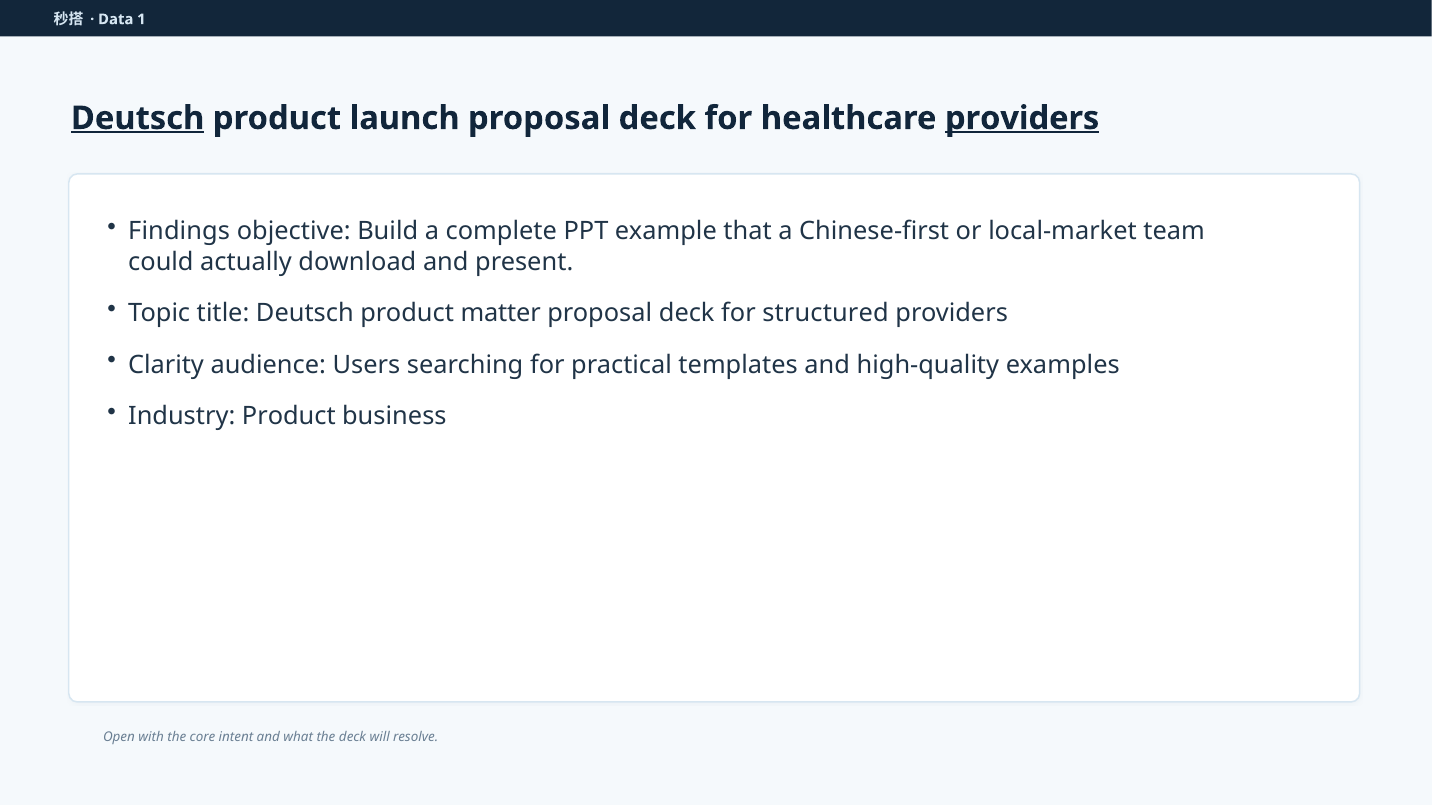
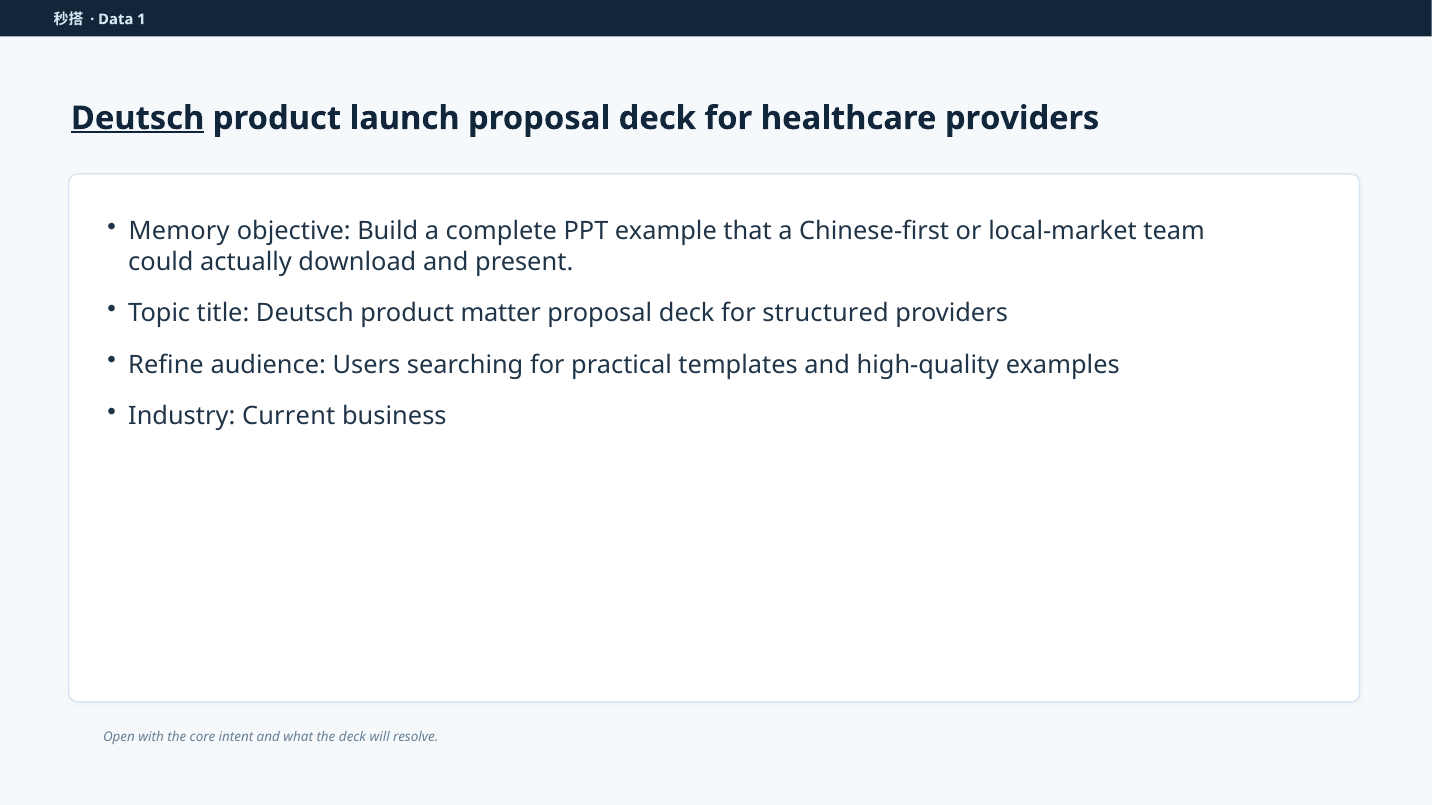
providers at (1022, 118) underline: present -> none
Findings: Findings -> Memory
Clarity: Clarity -> Refine
Industry Product: Product -> Current
